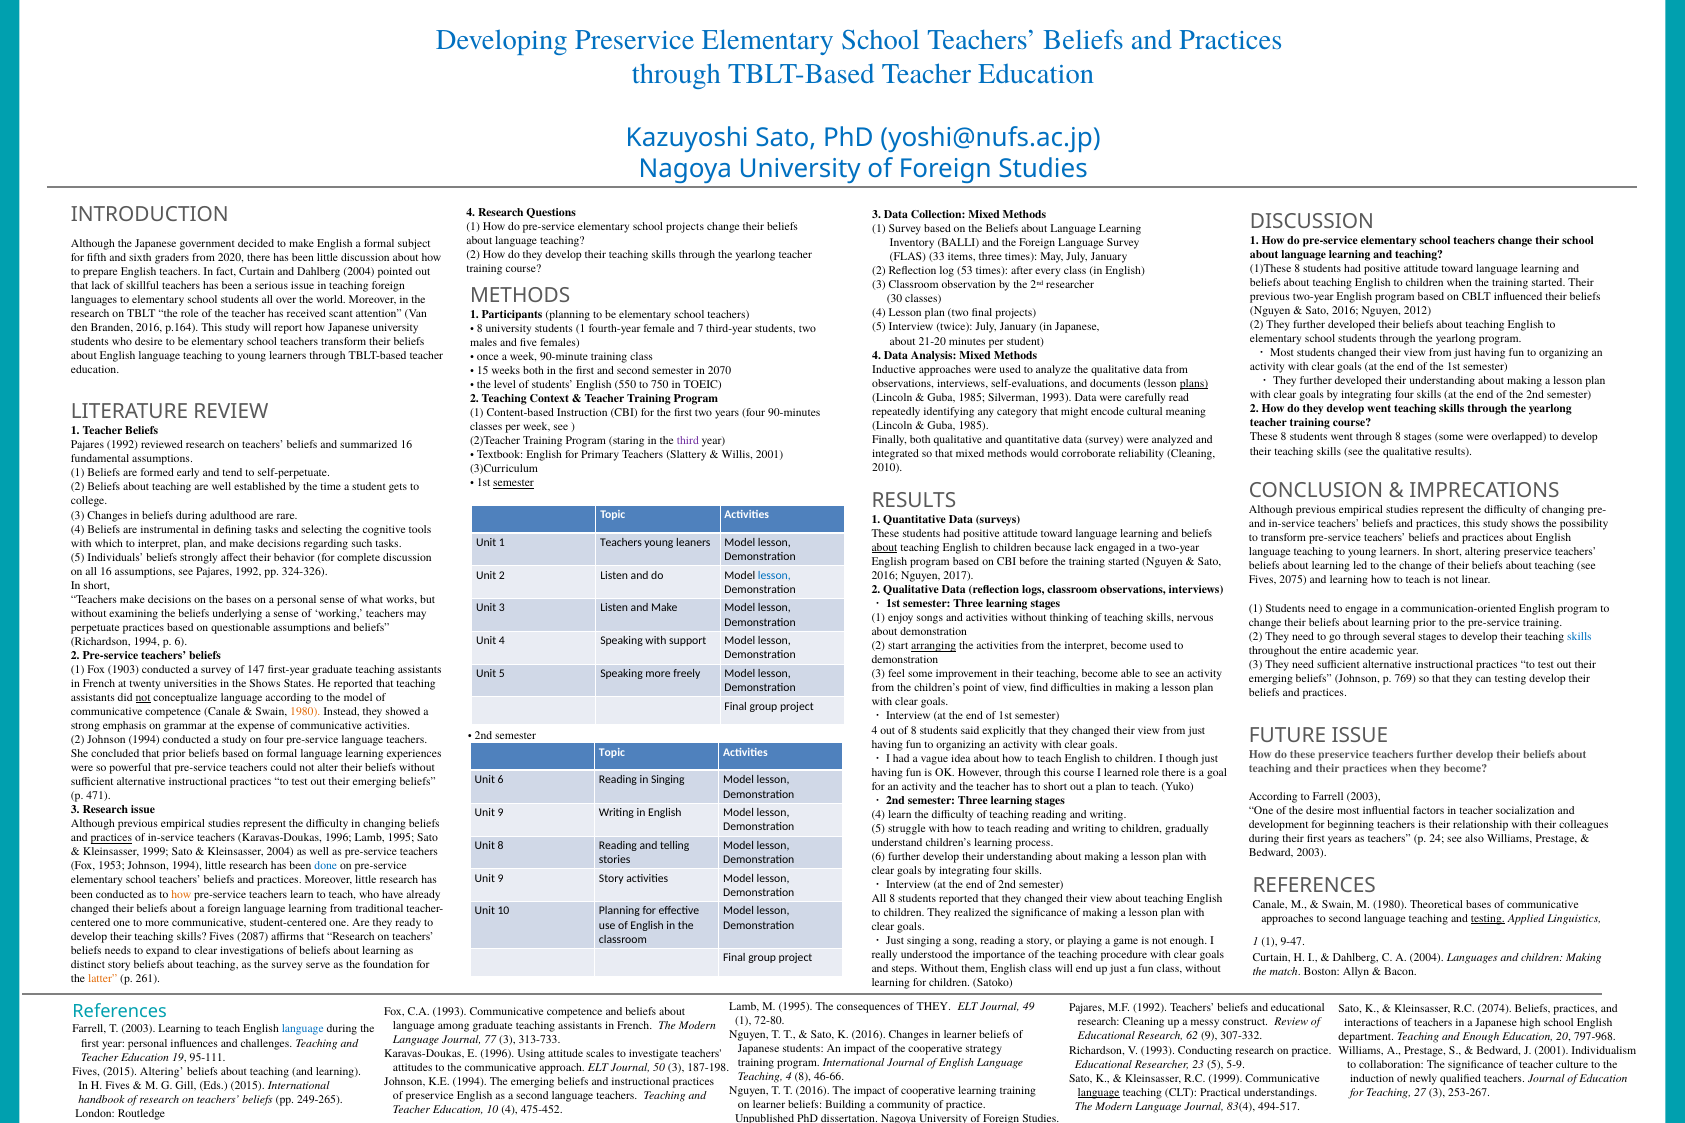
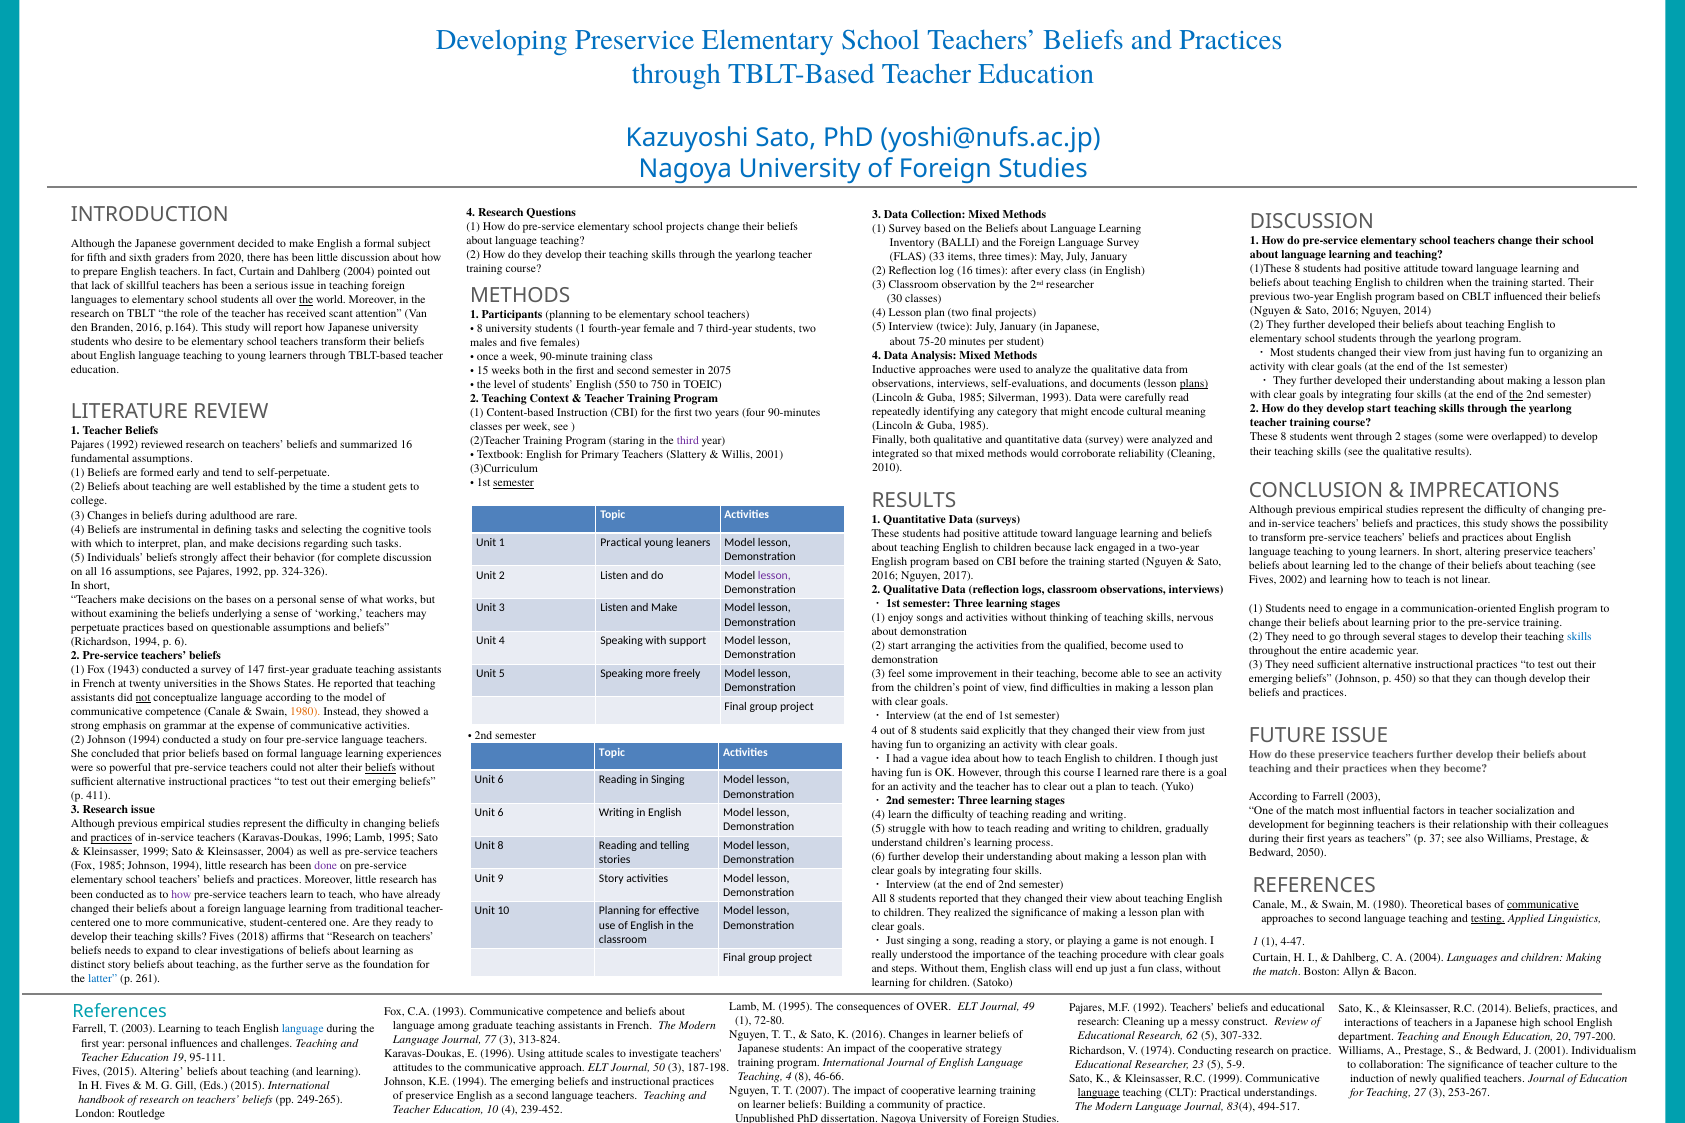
log 53: 53 -> 16
the at (306, 300) underline: none -> present
Nguyen 2012: 2012 -> 2014
21-20: 21-20 -> 75-20
2070: 2070 -> 2075
the at (1516, 395) underline: none -> present
develop went: went -> start
through 8: 8 -> 2
1 Teachers: Teachers -> Practical
about at (885, 548) underline: present -> none
lesson at (774, 575) colour: blue -> purple
2075: 2075 -> 2002
arranging underline: present -> none
the interpret: interpret -> qualified
1903: 1903 -> 1943
769: 769 -> 450
can testing: testing -> though
beliefs at (381, 768) underline: none -> present
learned role: role -> rare
has to short: short -> clear
471: 471 -> 411
of the desire: desire -> match
9 at (501, 813): 9 -> 6
24: 24 -> 37
Bedward 2003: 2003 -> 2050
Fox 1953: 1953 -> 1985
done colour: blue -> purple
how at (181, 894) colour: orange -> purple
communicative at (1543, 905) underline: none -> present
2087: 2087 -> 2018
9-47: 9-47 -> 4-47
the survey: survey -> further
latter colour: orange -> blue
of THEY: THEY -> OVER
R.C 2074: 2074 -> 2014
62 9: 9 -> 5
797-968: 797-968 -> 797-200
313-733: 313-733 -> 313-824
V 1993: 1993 -> 1974
T 2016: 2016 -> 2007
475-452: 475-452 -> 239-452
